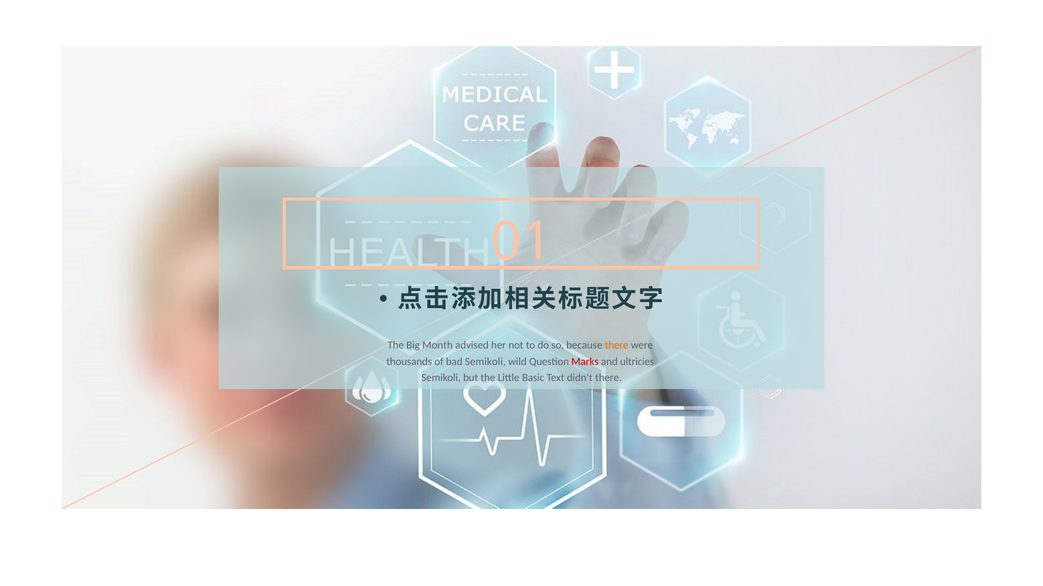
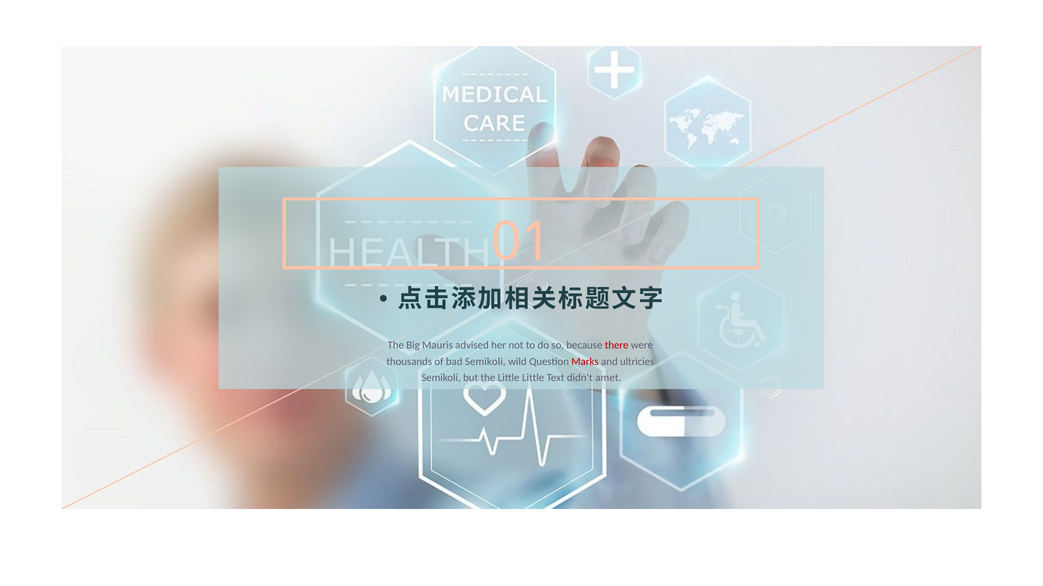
Month: Month -> Mauris
there at (617, 346) colour: orange -> red
Little Basic: Basic -> Little
didn’t there: there -> amet
